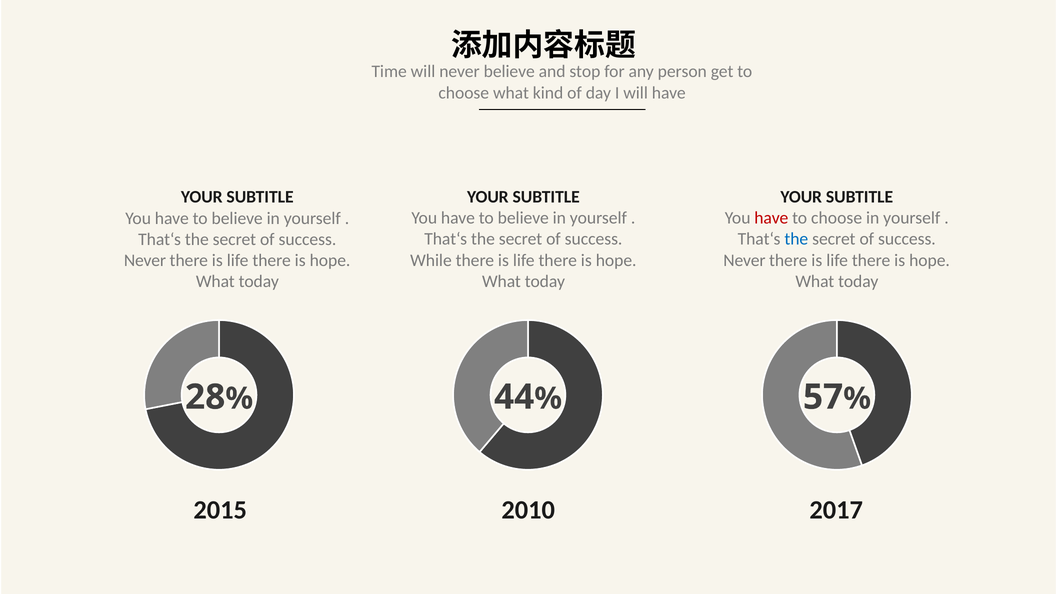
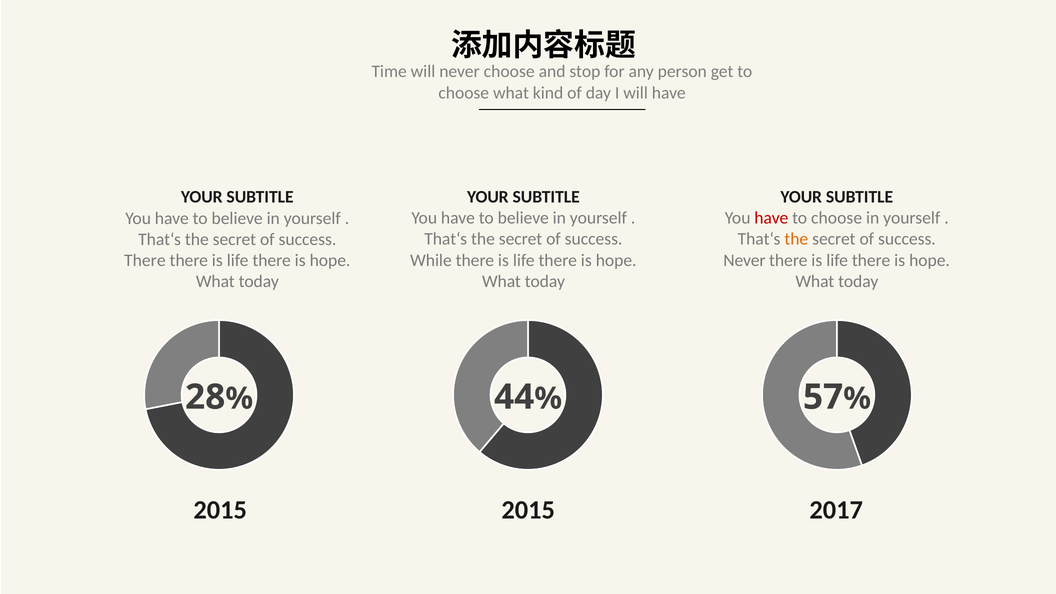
never believe: believe -> choose
the at (796, 239) colour: blue -> orange
Never at (145, 261): Never -> There
2015 2010: 2010 -> 2015
